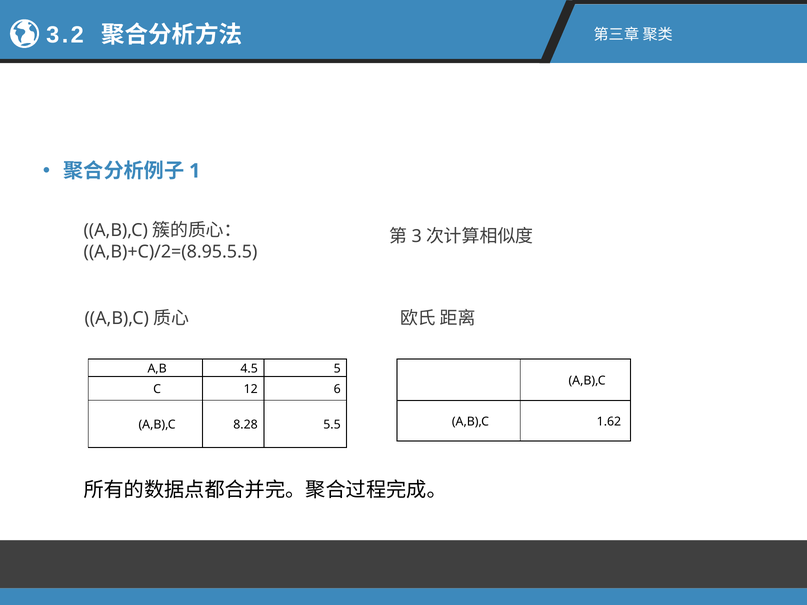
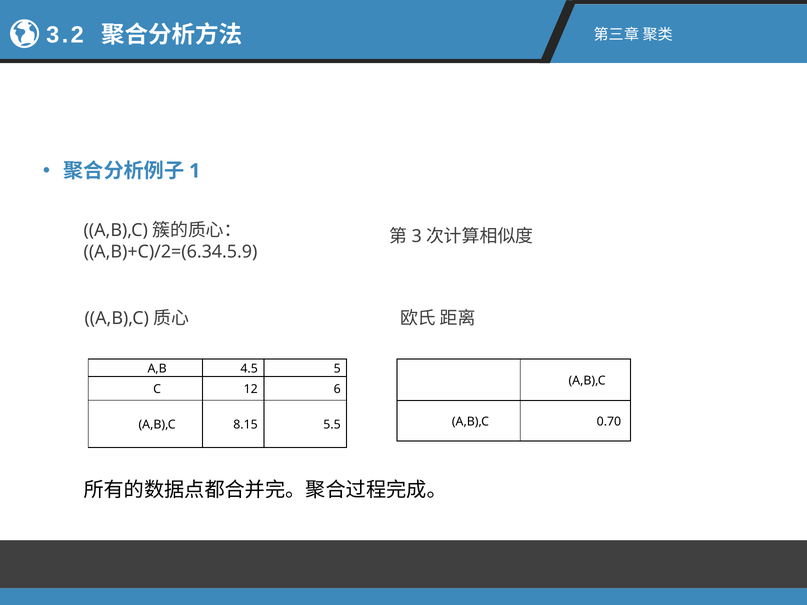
A,B)+C)/2=(8.95.5.5: A,B)+C)/2=(8.95.5.5 -> A,B)+C)/2=(6.34.5.9
1.62: 1.62 -> 0.70
8.28: 8.28 -> 8.15
